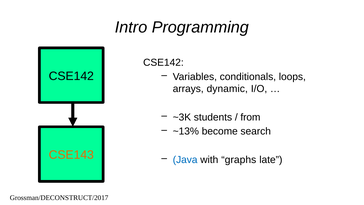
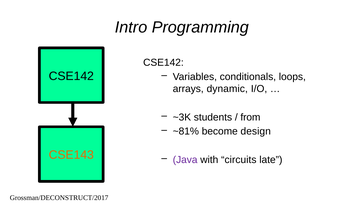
~13%: ~13% -> ~81%
search: search -> design
Java colour: blue -> purple
graphs: graphs -> circuits
